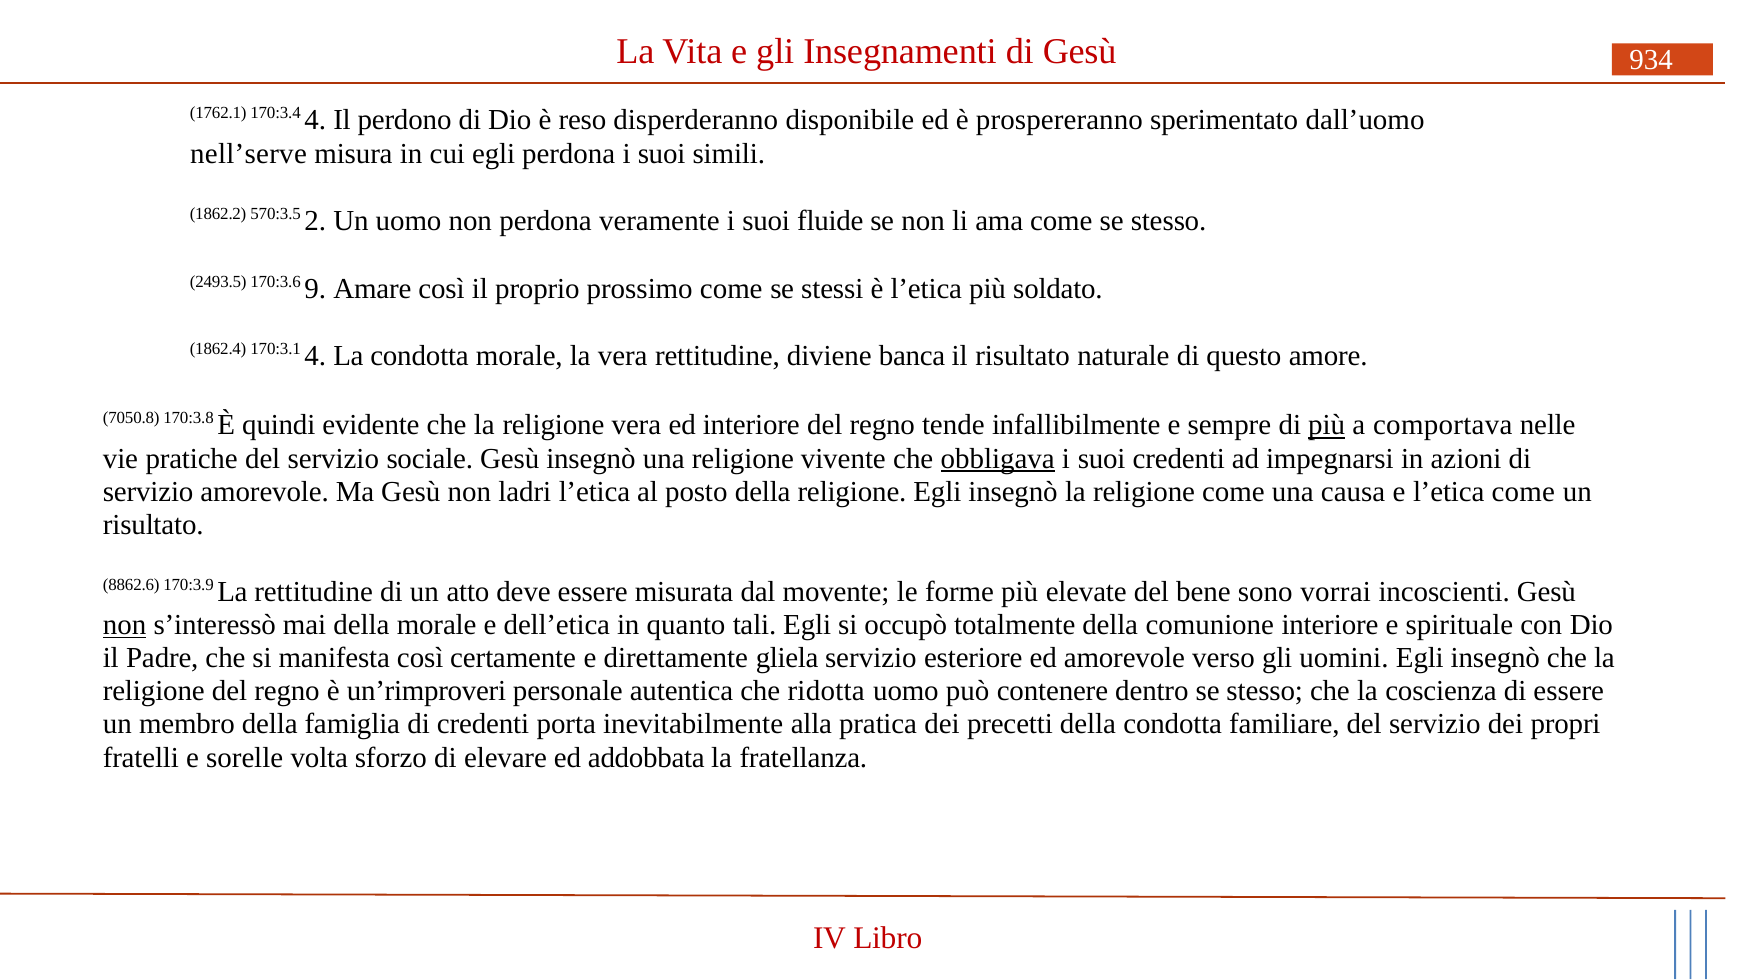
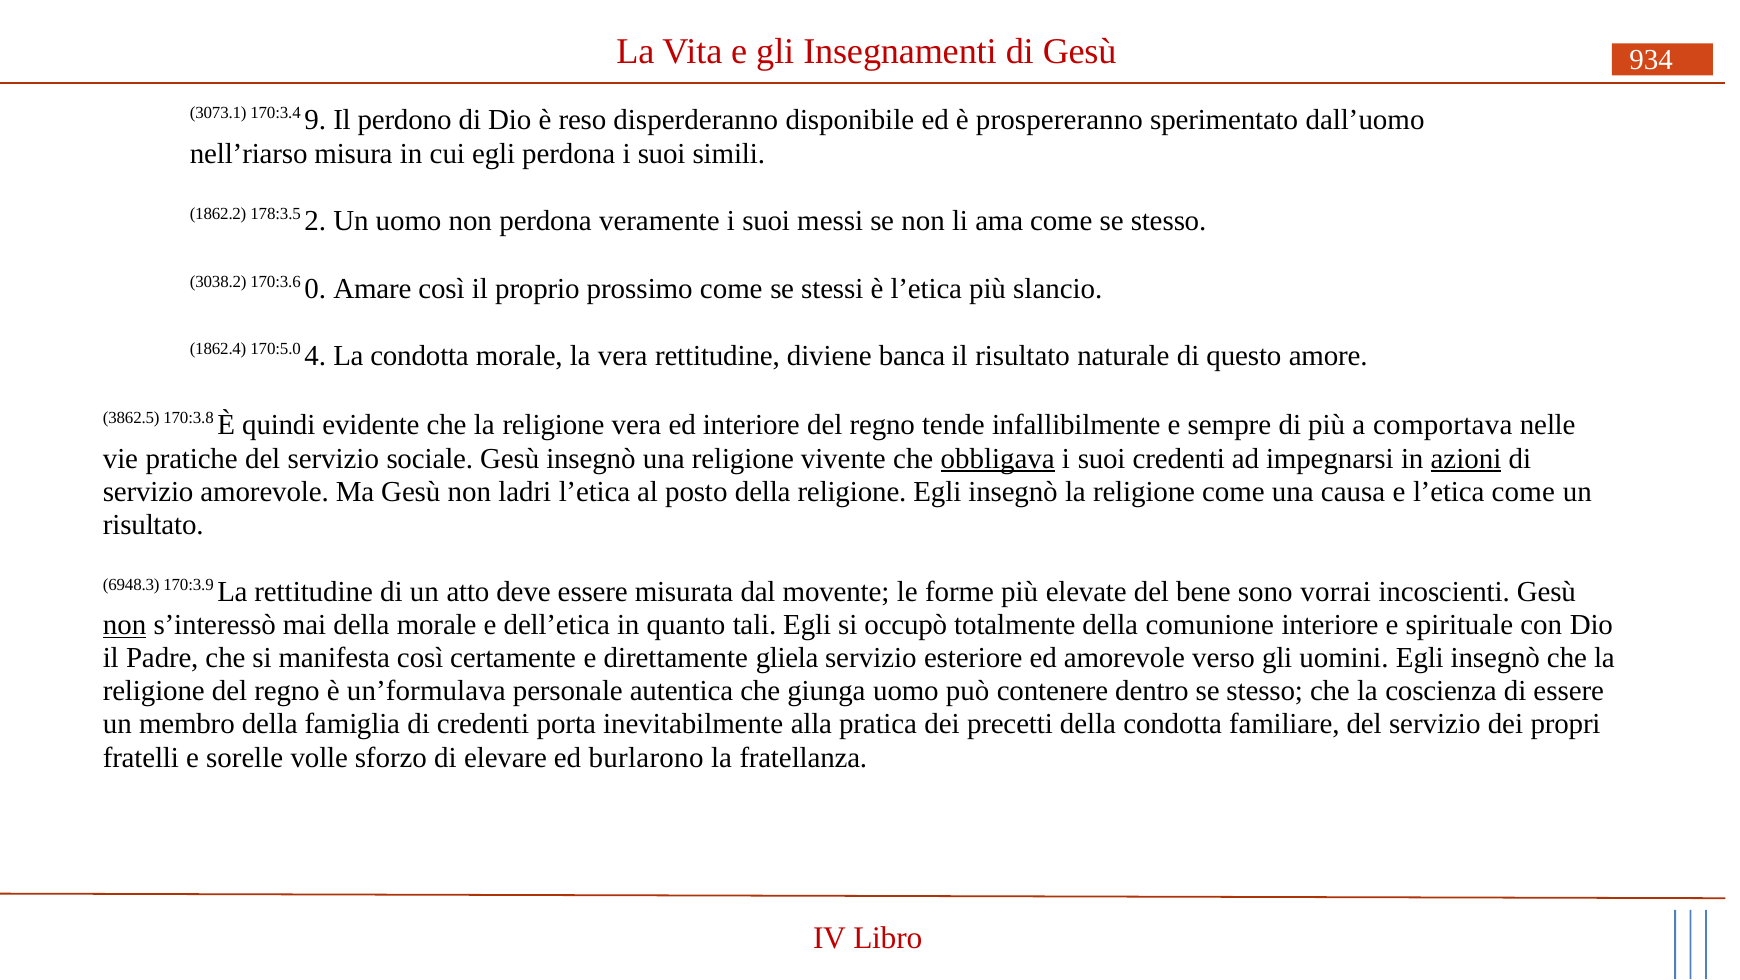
1762.1: 1762.1 -> 3073.1
170:3.4 4: 4 -> 9
nell’serve: nell’serve -> nell’riarso
570:3.5: 570:3.5 -> 178:3.5
fluide: fluide -> messi
2493.5: 2493.5 -> 3038.2
9: 9 -> 0
soldato: soldato -> slancio
170:3.1: 170:3.1 -> 170:5.0
7050.8: 7050.8 -> 3862.5
più at (1327, 425) underline: present -> none
azioni underline: none -> present
8862.6: 8862.6 -> 6948.3
un’rimproveri: un’rimproveri -> un’formulava
ridotta: ridotta -> giunga
volta: volta -> volle
addobbata: addobbata -> burlarono
